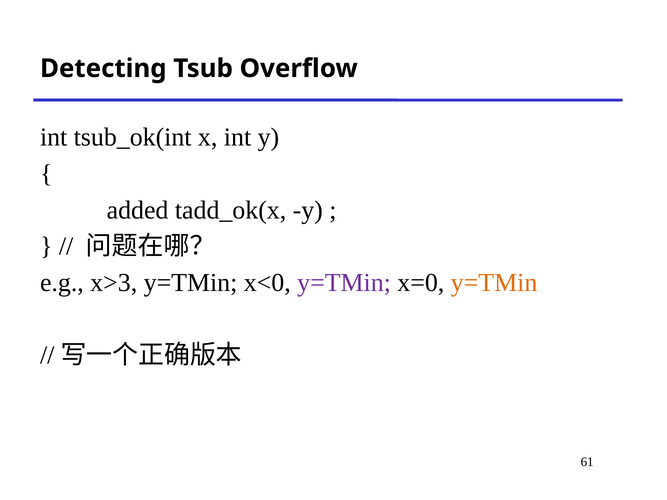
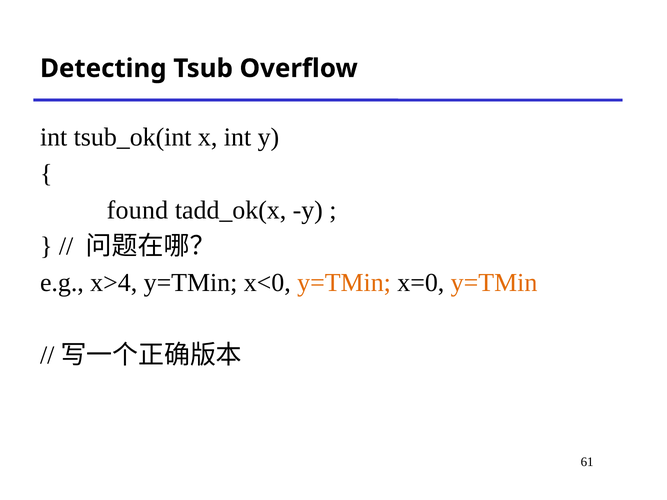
added: added -> found
x>3: x>3 -> x>4
y=TMin at (344, 283) colour: purple -> orange
